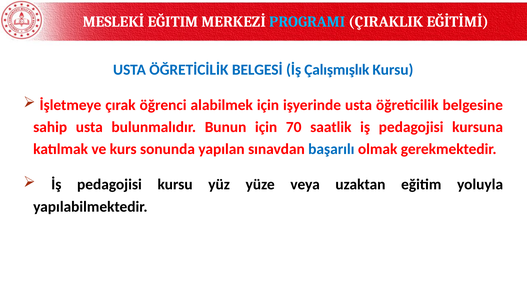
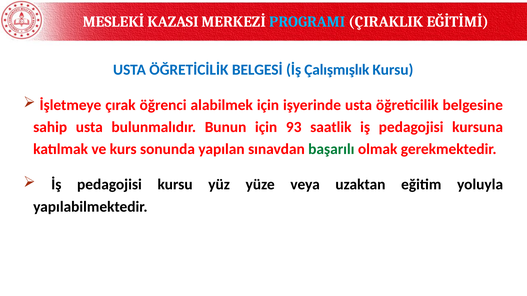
MESLEKİ EĞITIM: EĞITIM -> KAZASI
70: 70 -> 93
başarılı colour: blue -> green
